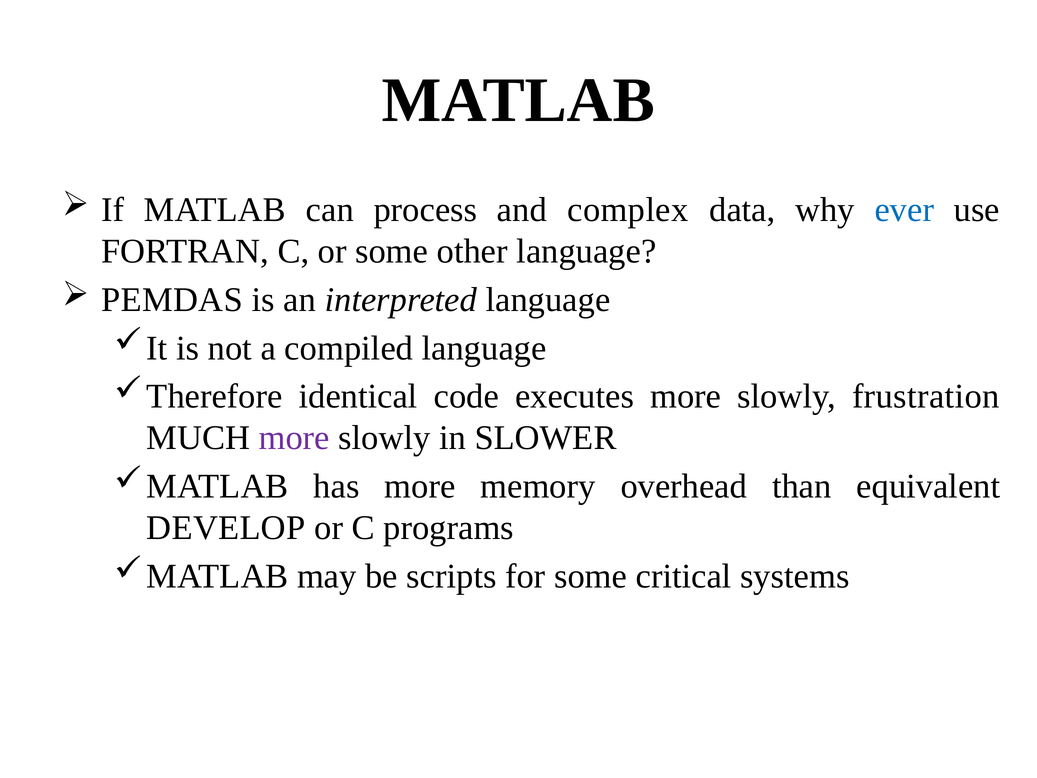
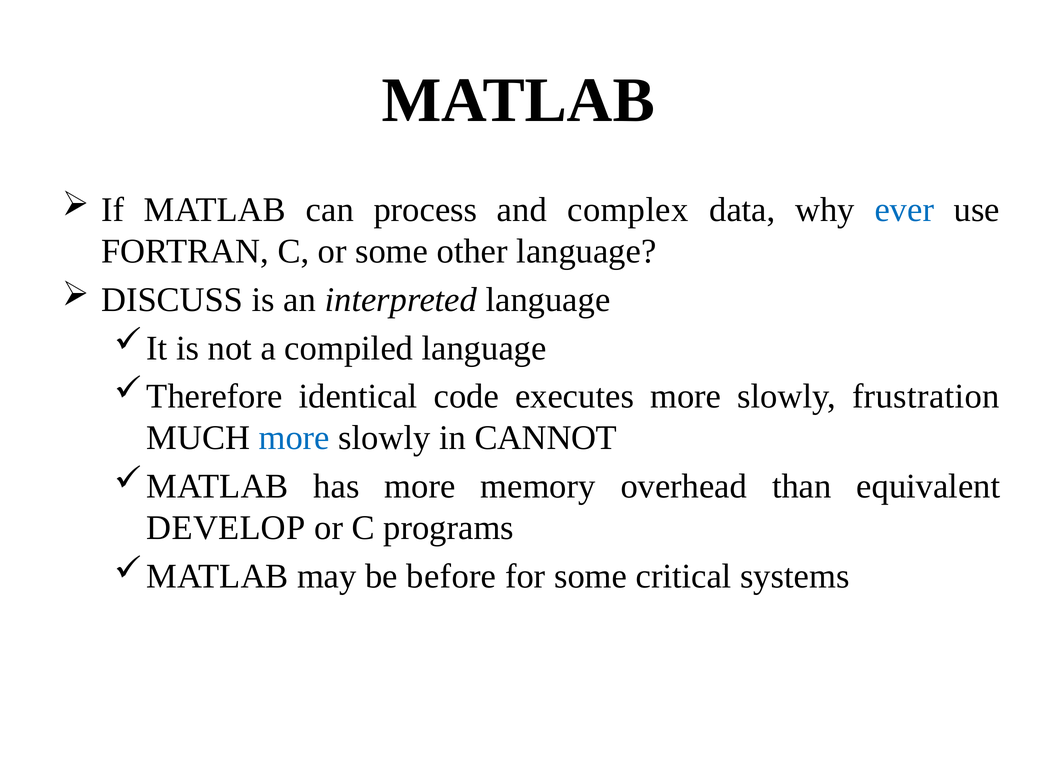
PEMDAS: PEMDAS -> DISCUSS
more at (294, 438) colour: purple -> blue
SLOWER: SLOWER -> CANNOT
scripts: scripts -> before
